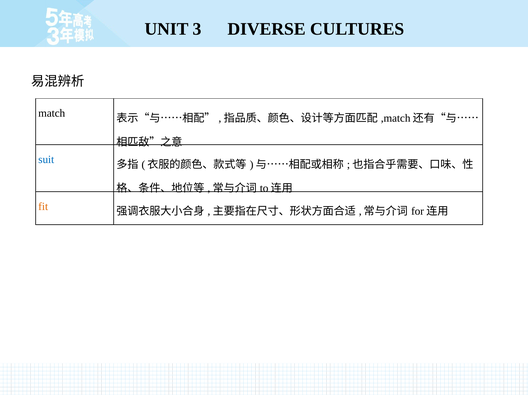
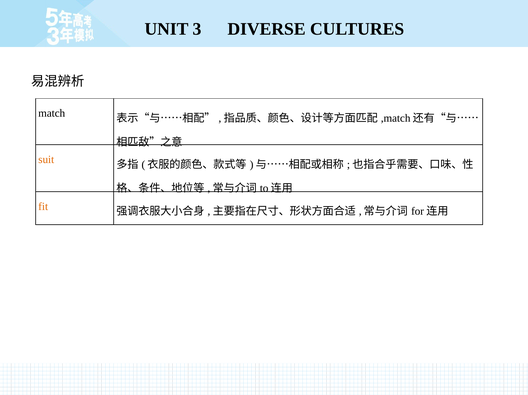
suit colour: blue -> orange
